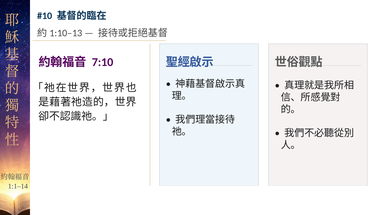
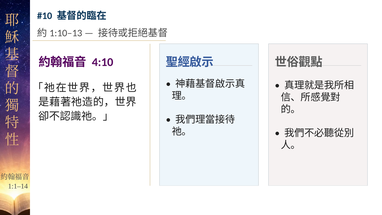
7:10: 7:10 -> 4:10
